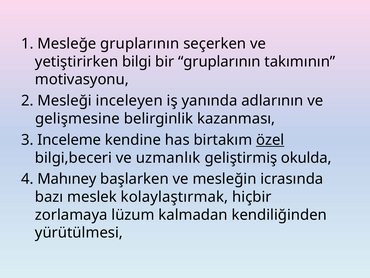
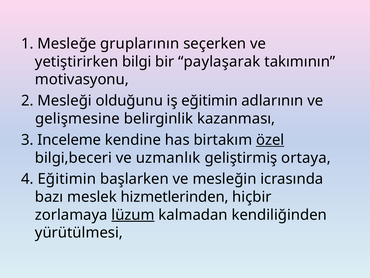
bir gruplarının: gruplarının -> paylaşarak
inceleyen: inceleyen -> olduğunu
iş yanında: yanında -> eğitimin
okulda: okulda -> ortaya
4 Mahıney: Mahıney -> Eğitimin
kolaylaştırmak: kolaylaştırmak -> hizmetlerinden
lüzum underline: none -> present
